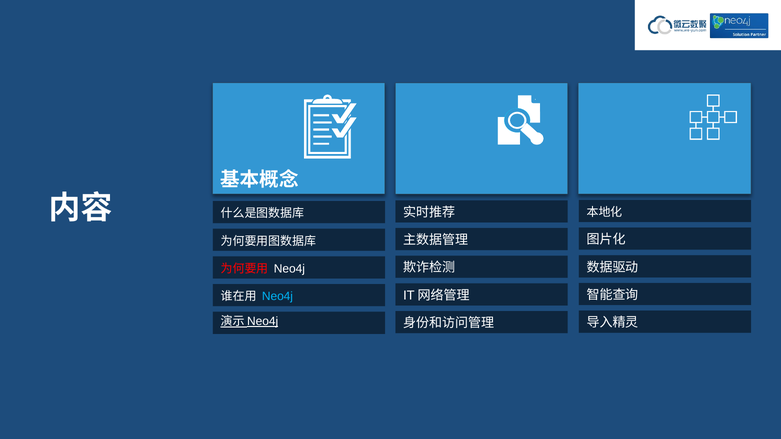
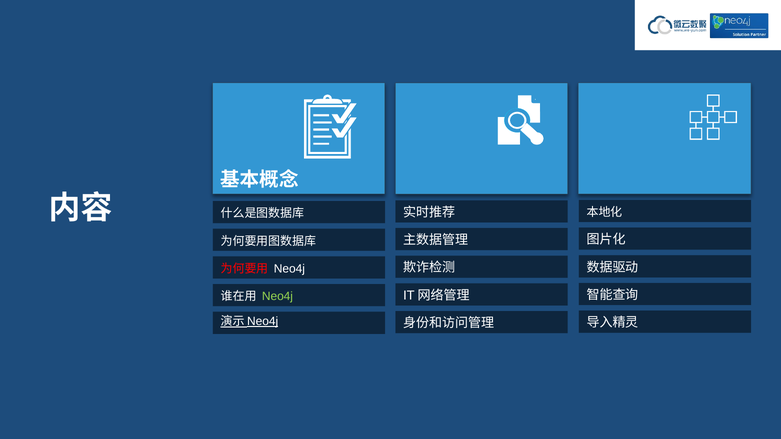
Neo4j at (277, 297) colour: light blue -> light green
